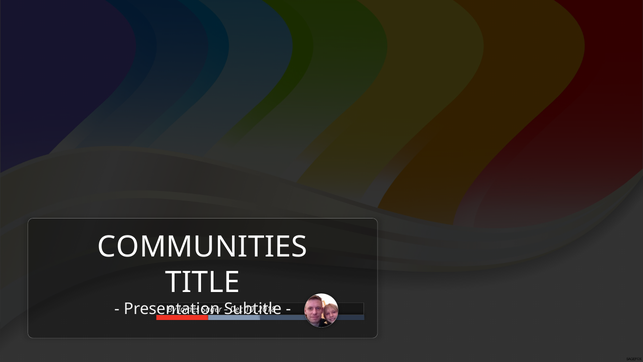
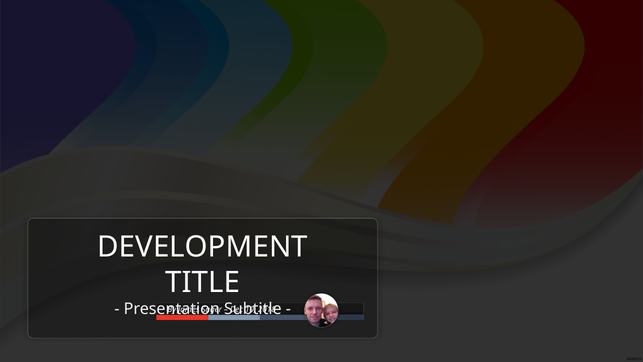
COMMUNITIES: COMMUNITIES -> DEVELOPMENT
